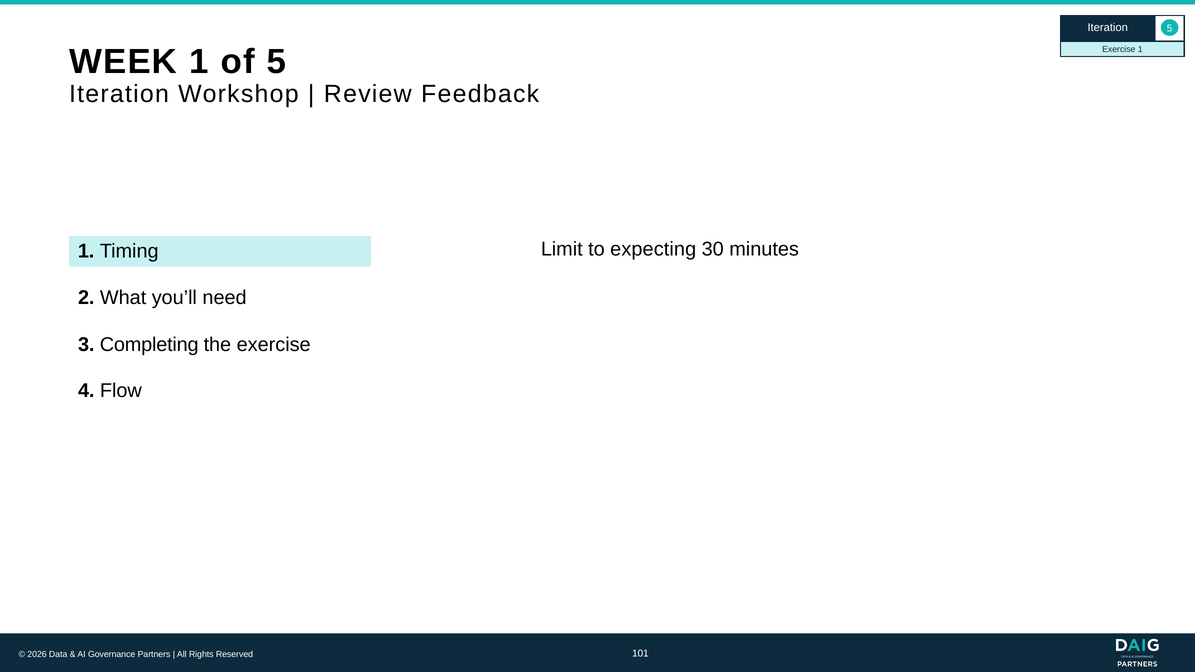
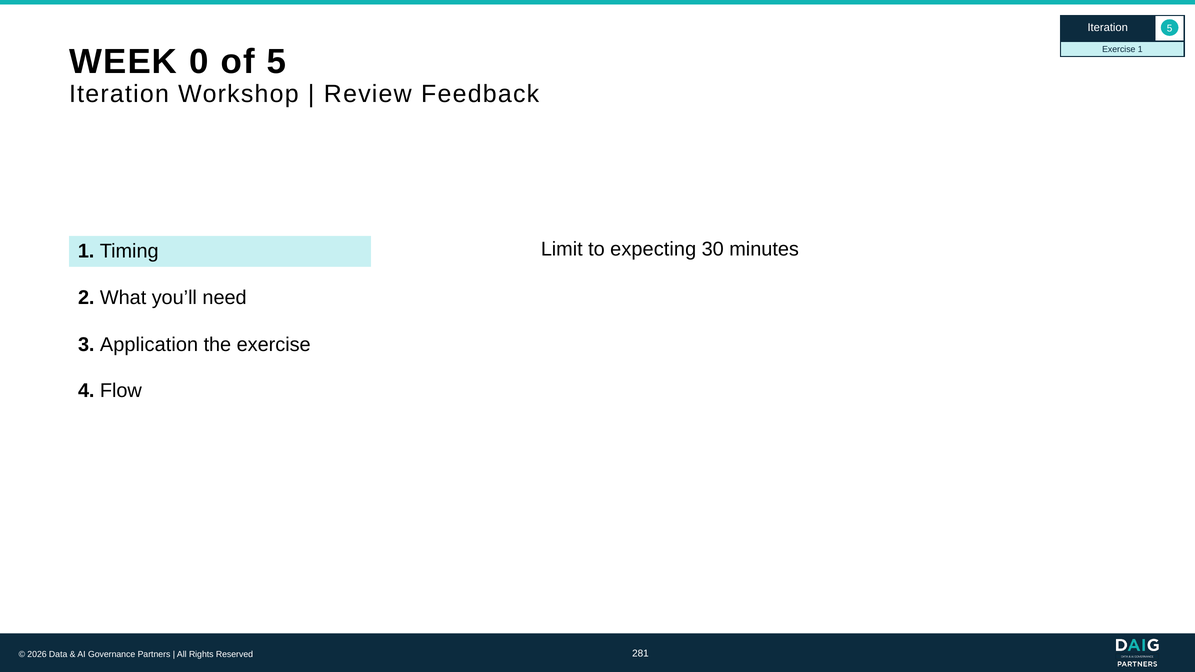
WEEK 1: 1 -> 0
Completing: Completing -> Application
101: 101 -> 281
